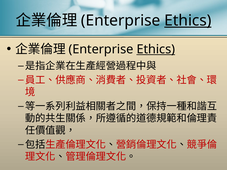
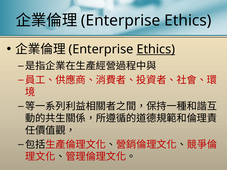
Ethics at (188, 21) underline: present -> none
